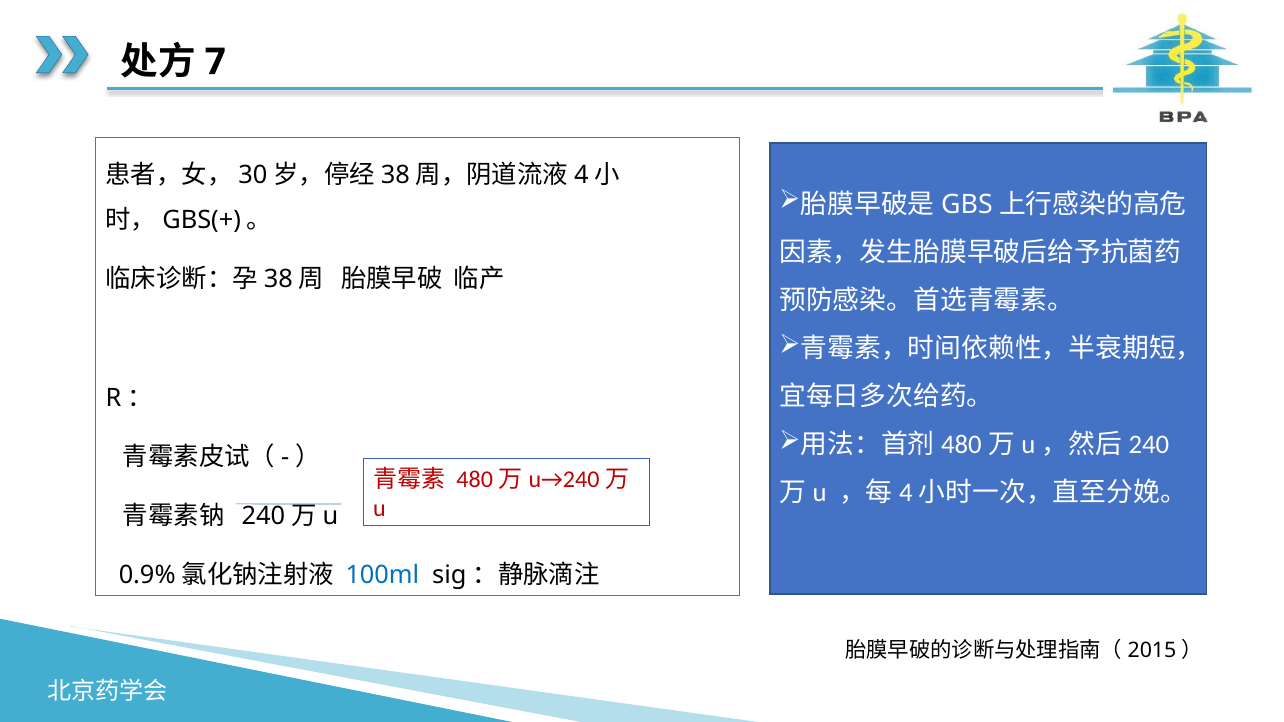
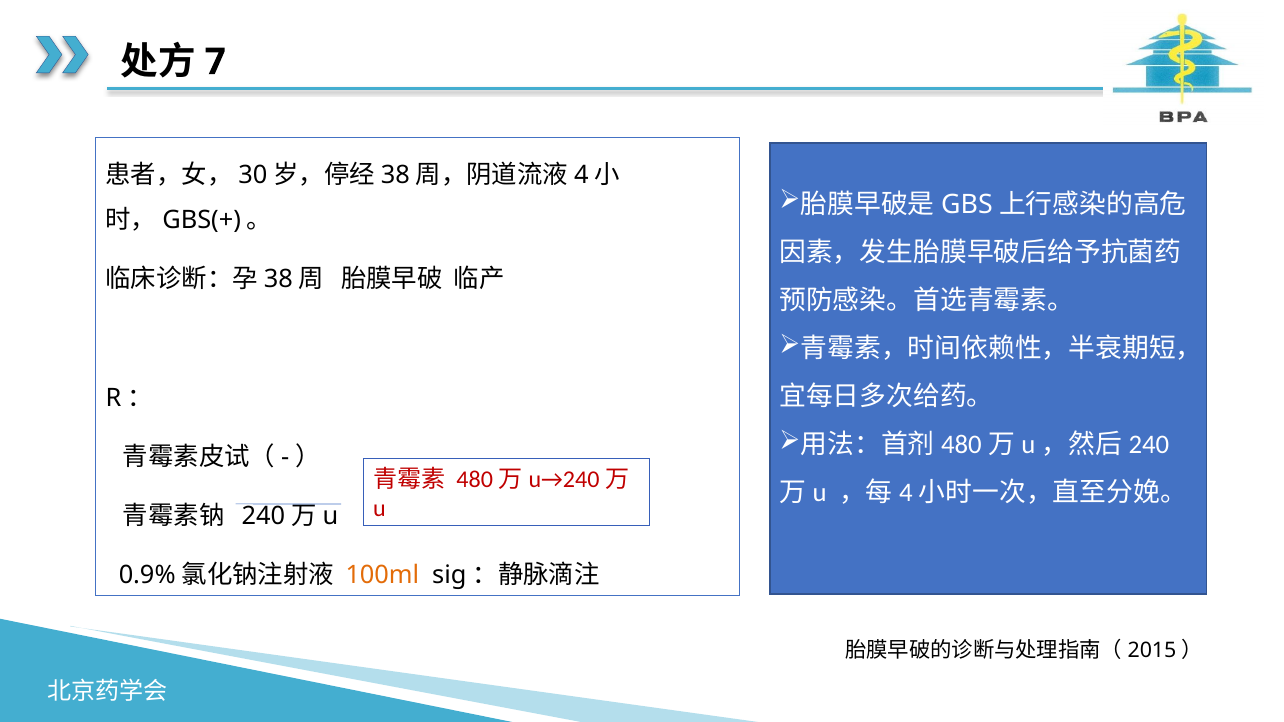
100ml colour: blue -> orange
